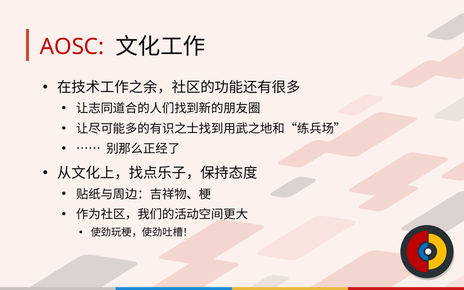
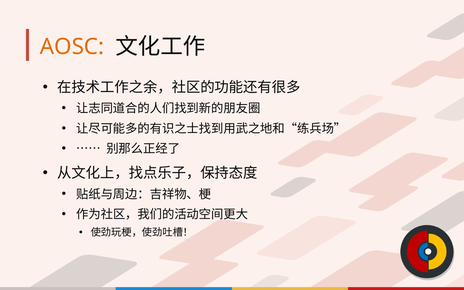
AOSC colour: red -> orange
